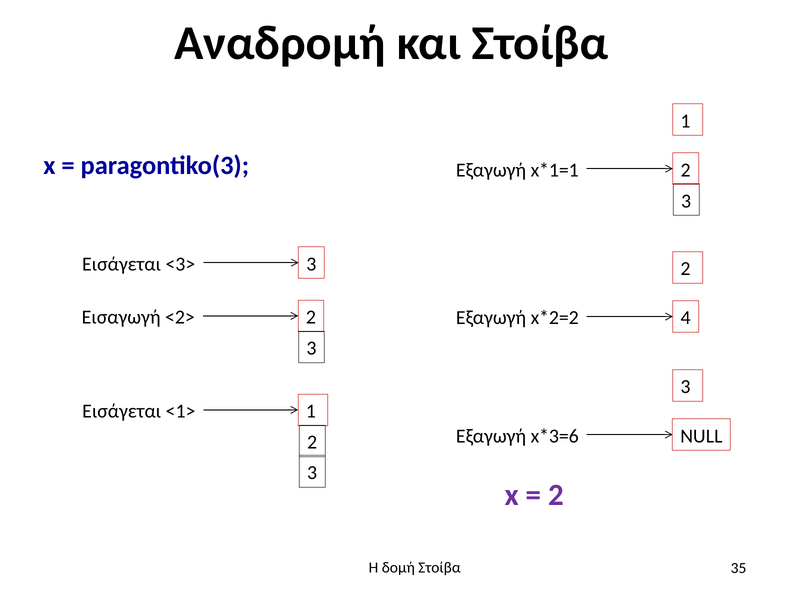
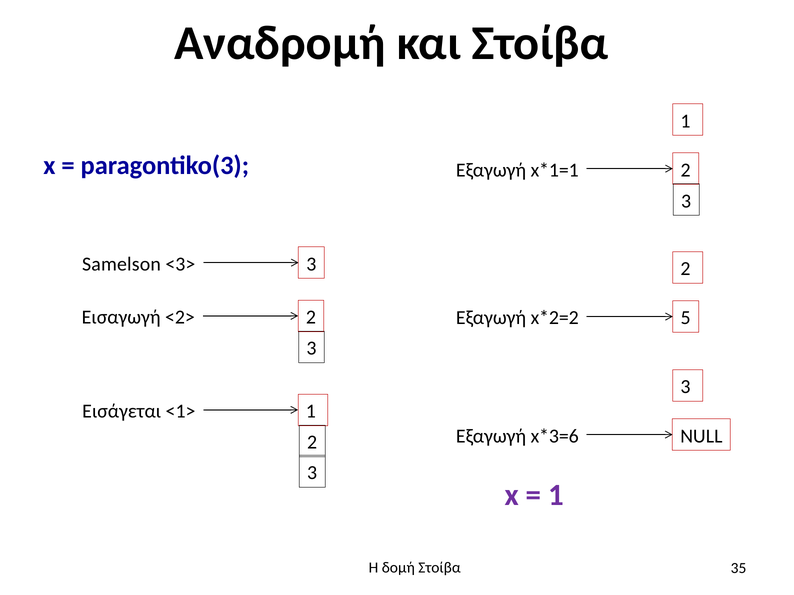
Εισάγεται at (122, 264): Εισάγεται -> Samelson
4: 4 -> 5
2 at (556, 496): 2 -> 1
